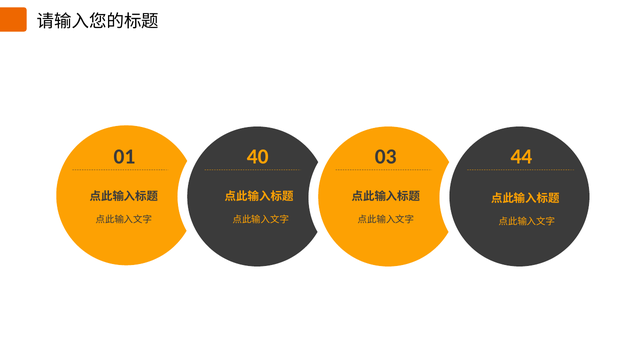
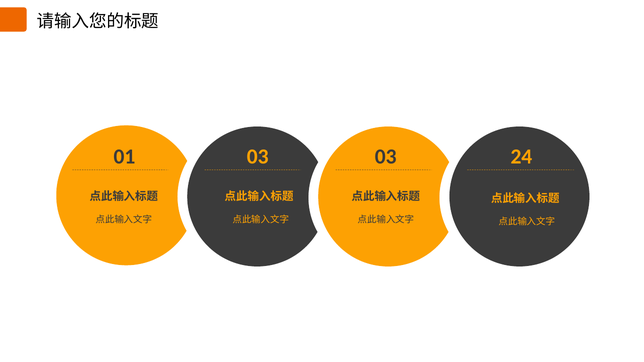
01 40: 40 -> 03
44: 44 -> 24
